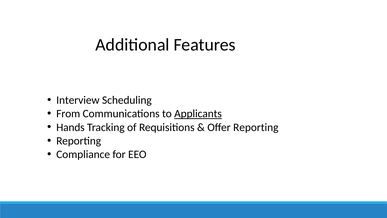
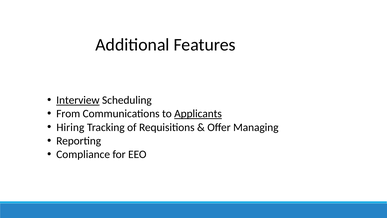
Interview underline: none -> present
Hands: Hands -> Hiring
Offer Reporting: Reporting -> Managing
